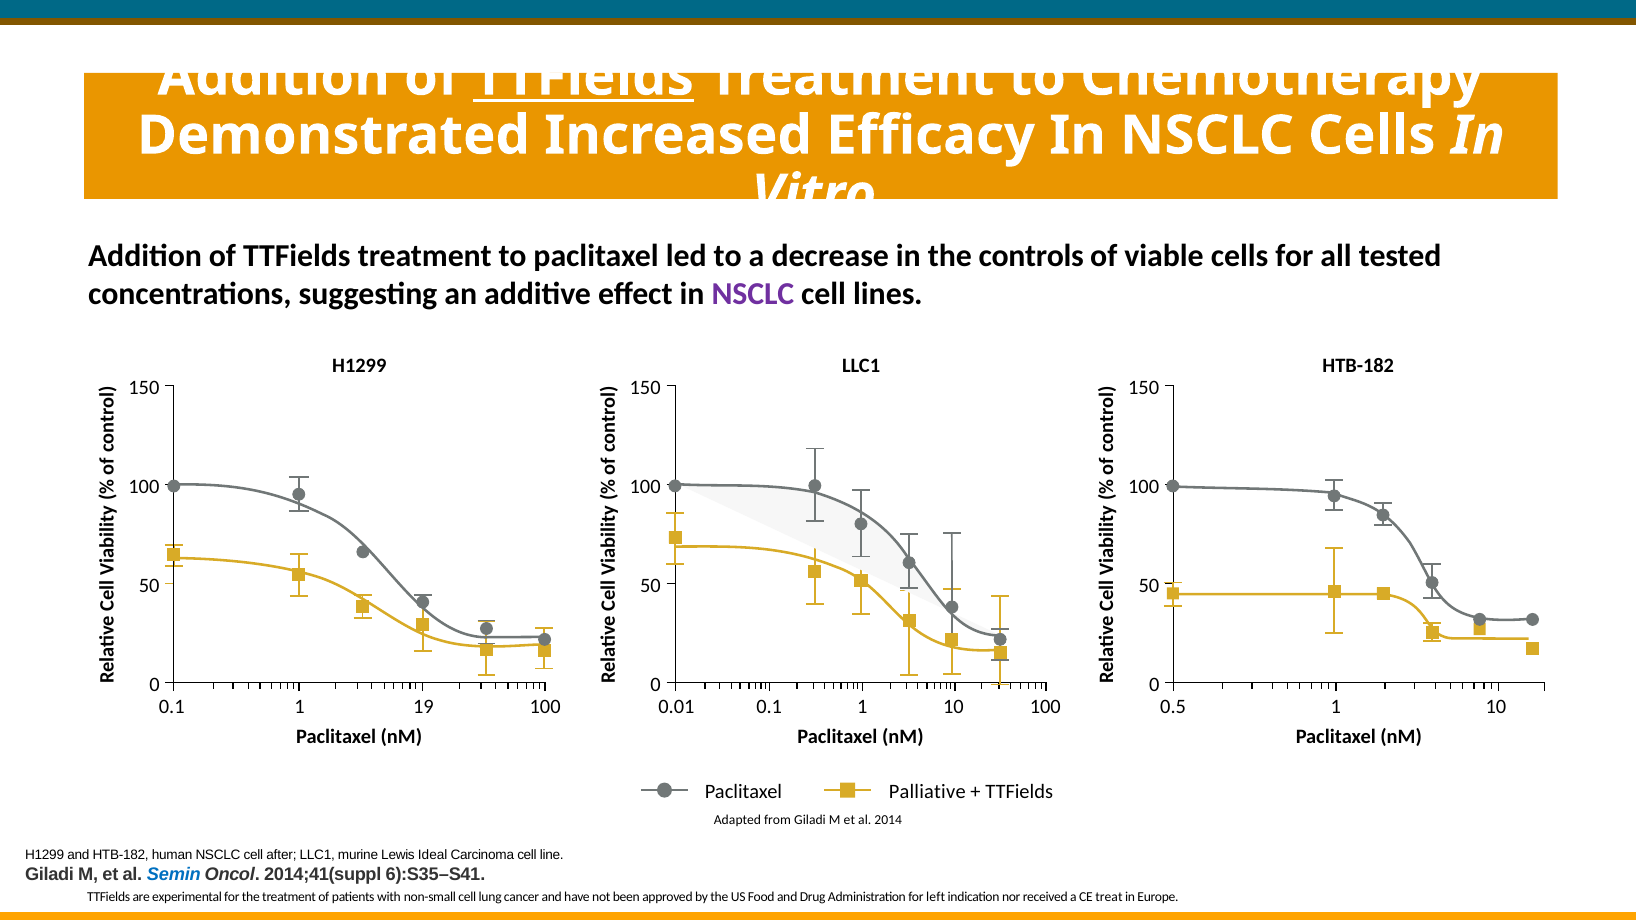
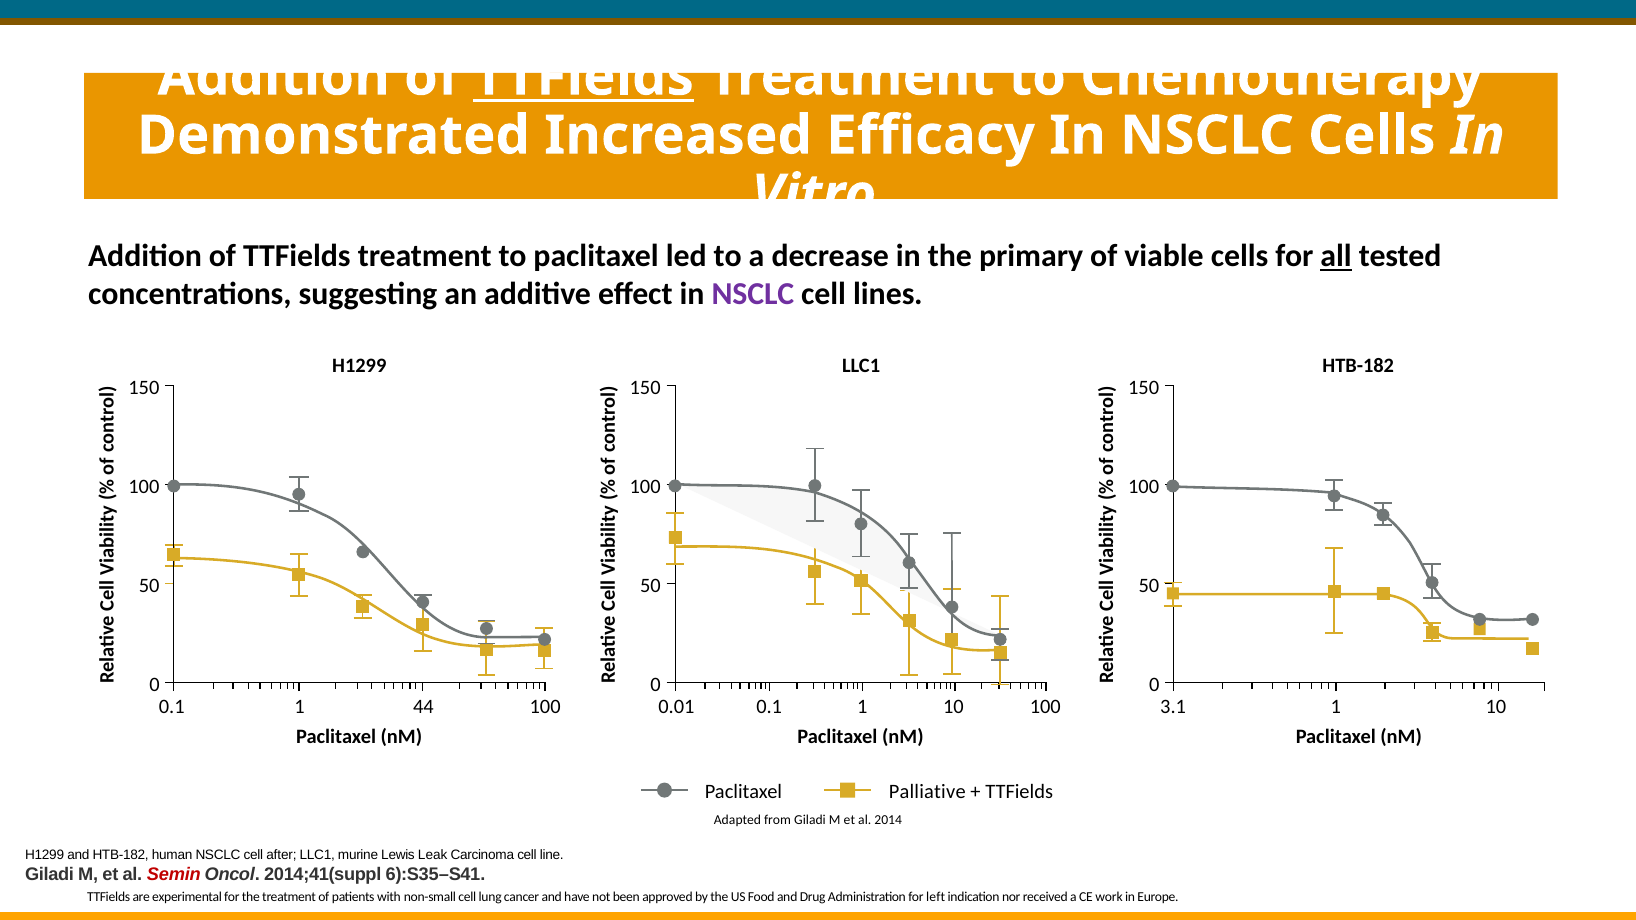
controls: controls -> primary
all underline: none -> present
19: 19 -> 44
0.5: 0.5 -> 3.1
Ideal: Ideal -> Leak
Semin colour: blue -> red
treat: treat -> work
